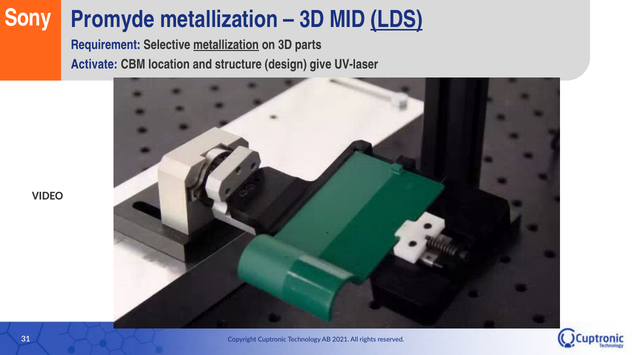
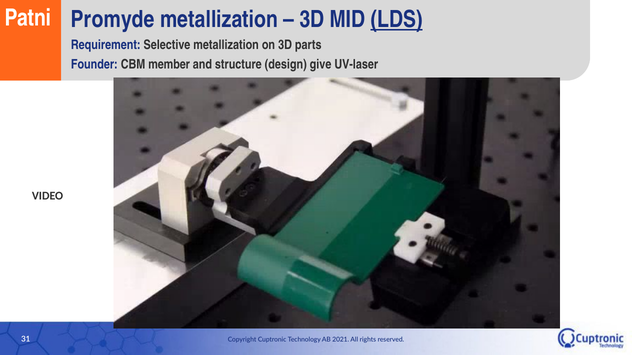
Sony: Sony -> Patni
metallization at (226, 45) underline: present -> none
Activate: Activate -> Founder
location: location -> member
